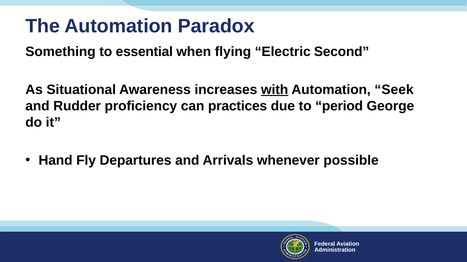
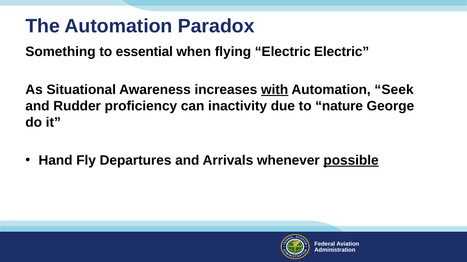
Electric Second: Second -> Electric
practices: practices -> inactivity
period: period -> nature
possible underline: none -> present
